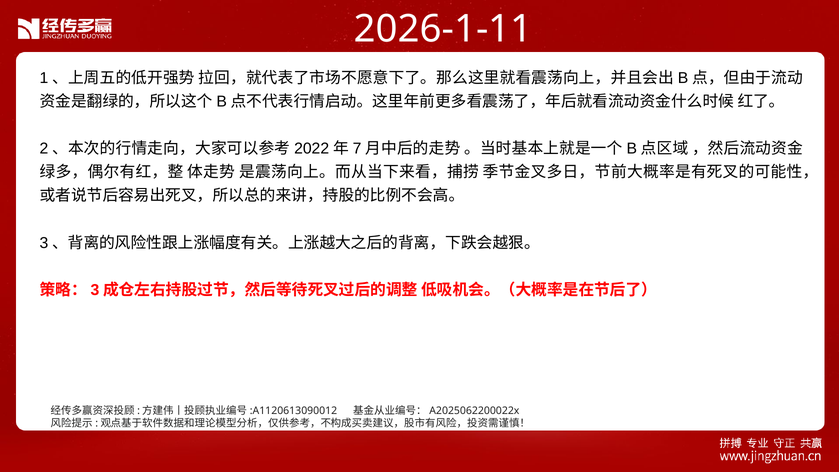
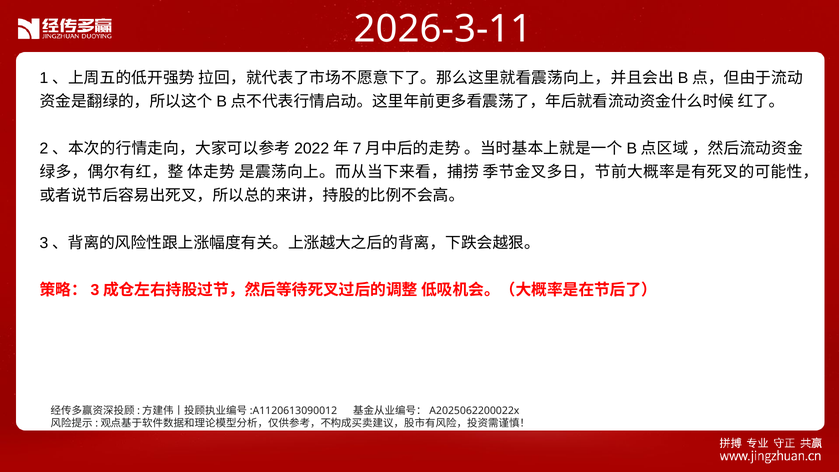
2026-1-11: 2026-1-11 -> 2026-3-11
